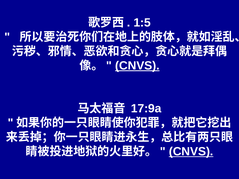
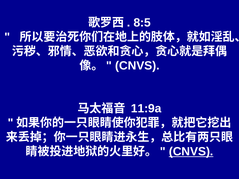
1:5: 1:5 -> 8:5
CNVS at (137, 66) underline: present -> none
17:9a: 17:9a -> 11:9a
